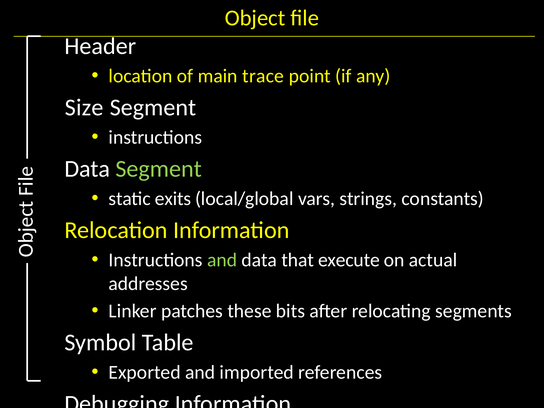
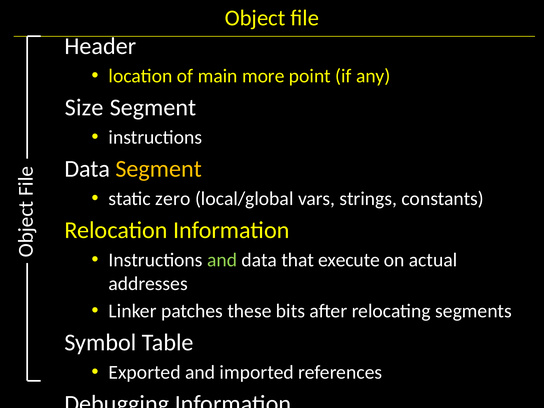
trace: trace -> more
Segment at (159, 169) colour: light green -> yellow
exits: exits -> zero
